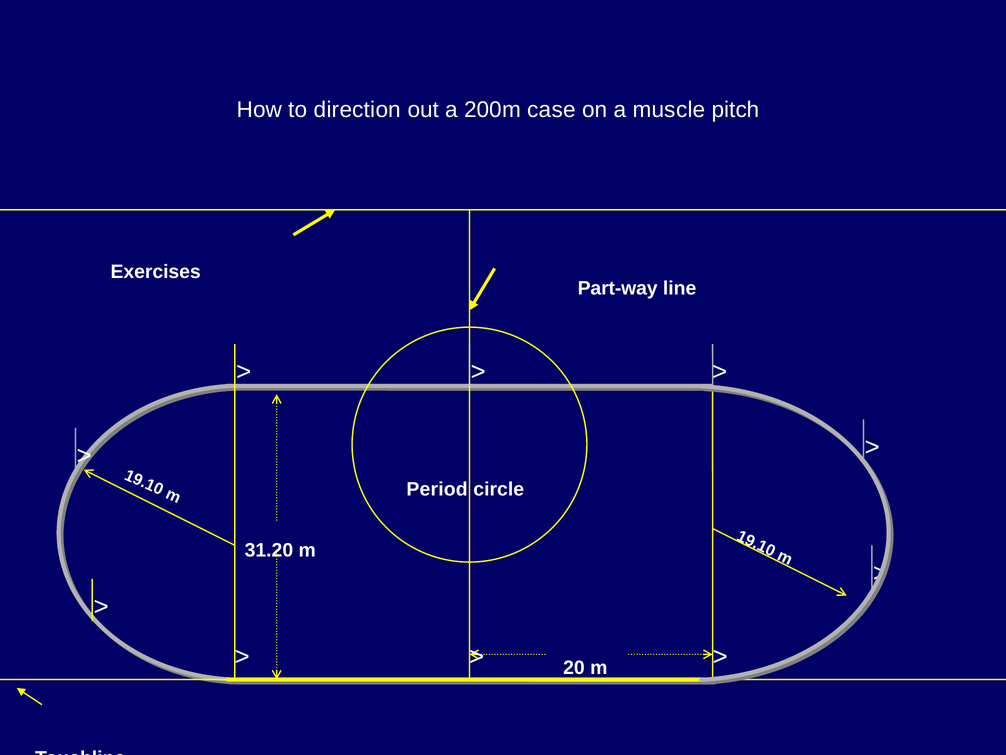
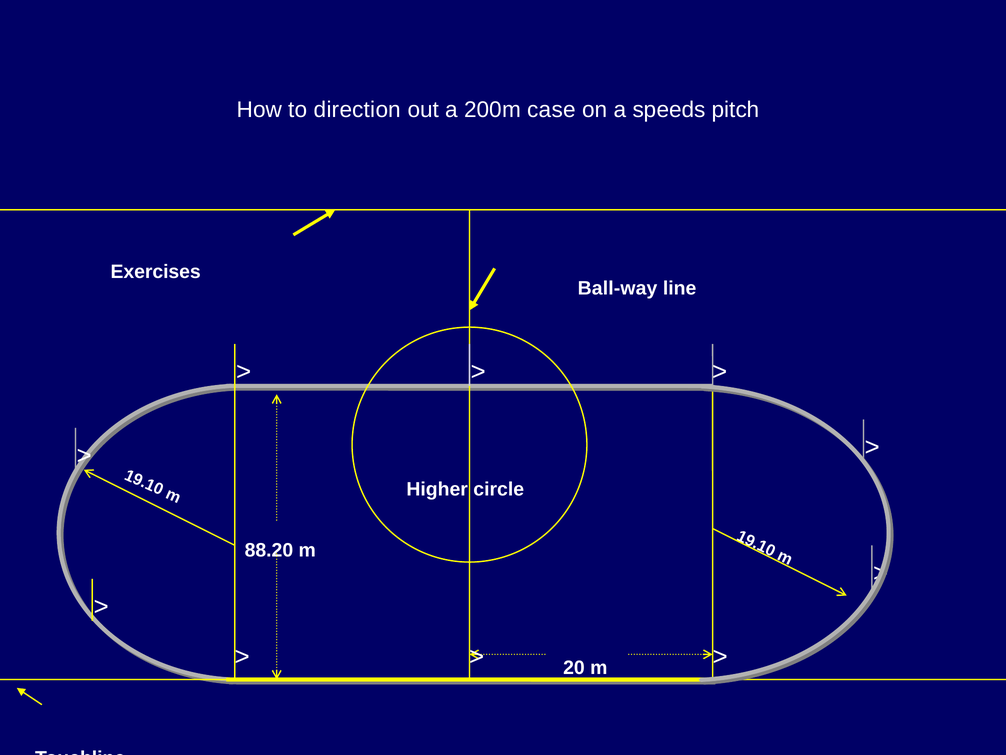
muscle: muscle -> speeds
Part-way: Part-way -> Ball-way
Period: Period -> Higher
31.20: 31.20 -> 88.20
